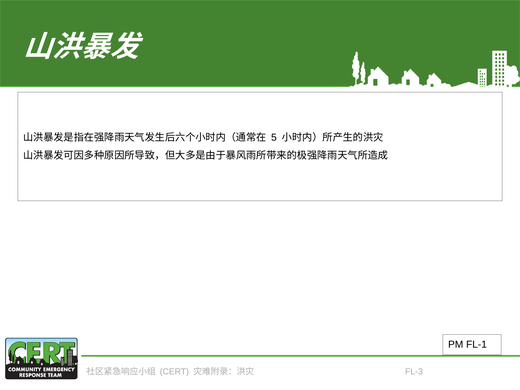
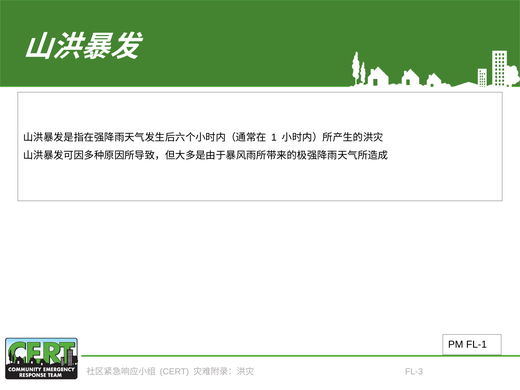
5: 5 -> 1
